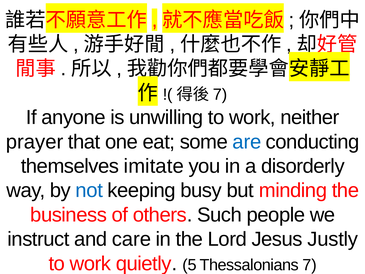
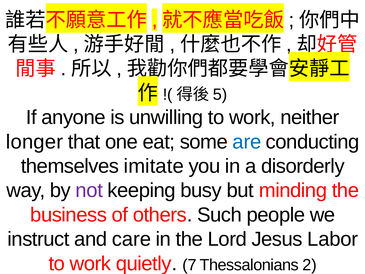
7 at (220, 94): 7 -> 5
prayer: prayer -> longer
not colour: blue -> purple
Justly: Justly -> Labor
5: 5 -> 7
Thessalonians 7: 7 -> 2
